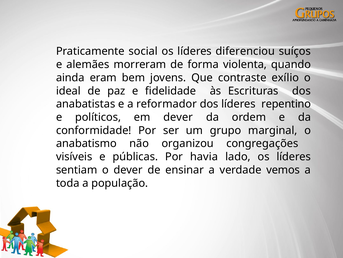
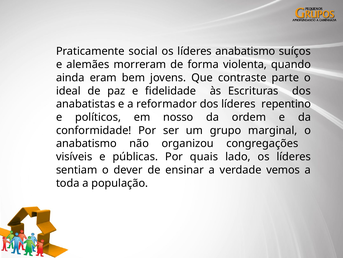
líderes diferenciou: diferenciou -> anabatismo
exílio: exílio -> parte
em dever: dever -> nosso
havia: havia -> quais
